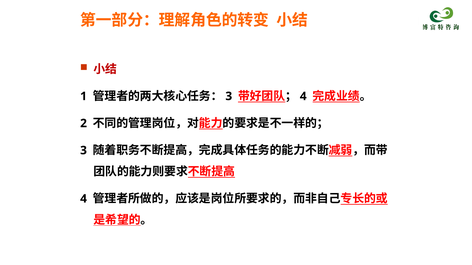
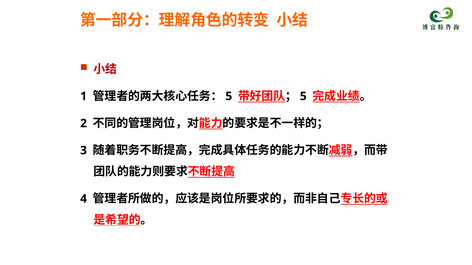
3 at (229, 96): 3 -> 5
4 at (303, 96): 4 -> 5
